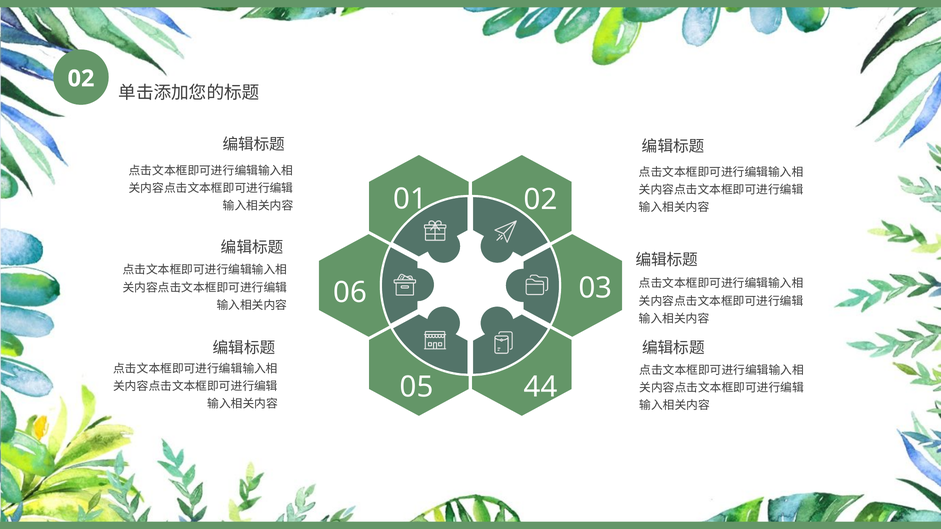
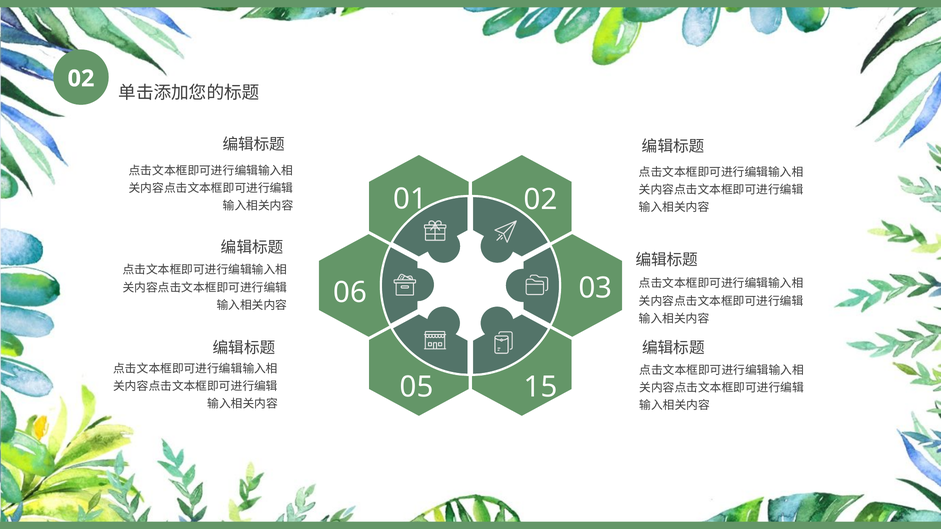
44: 44 -> 15
